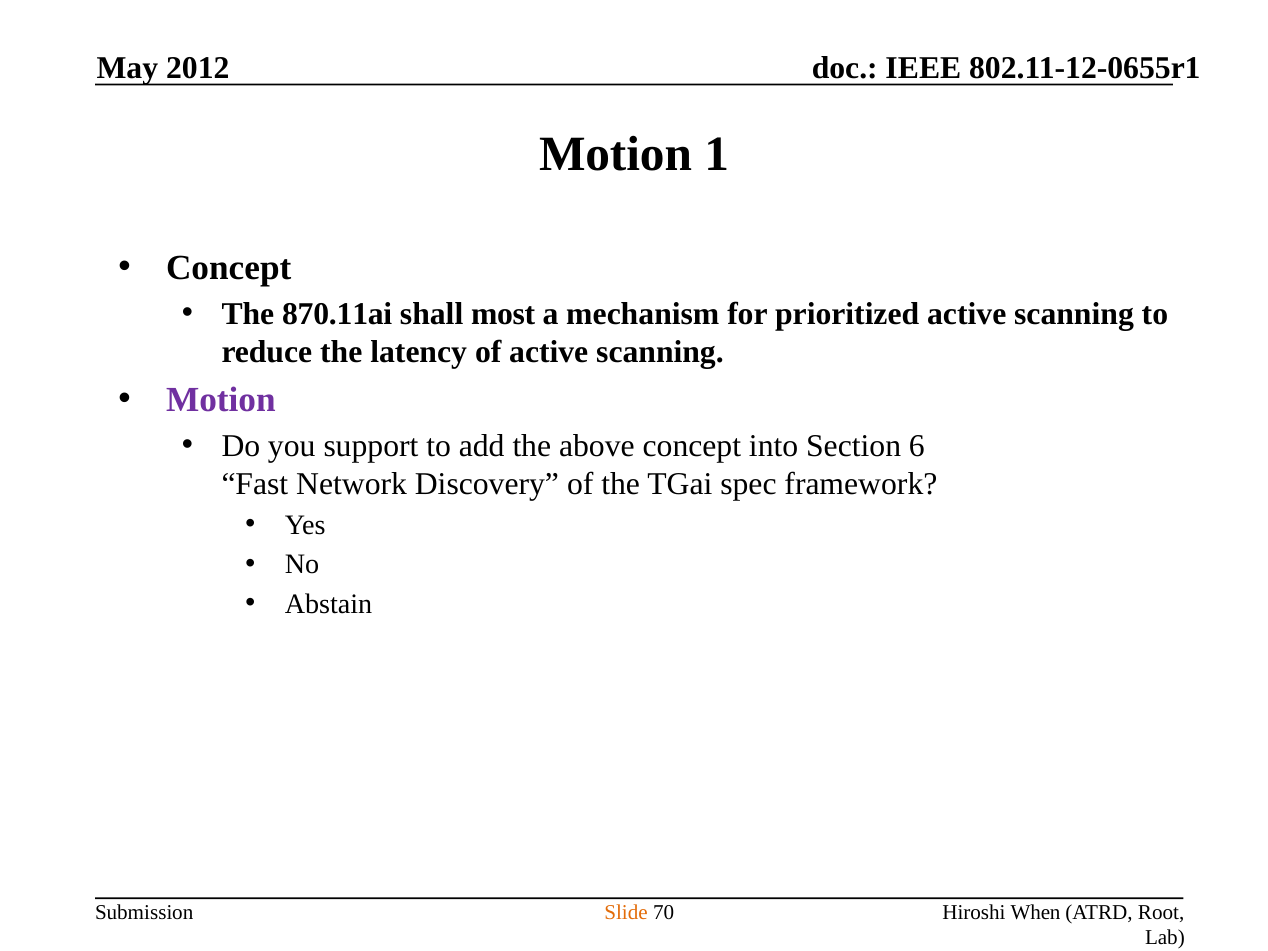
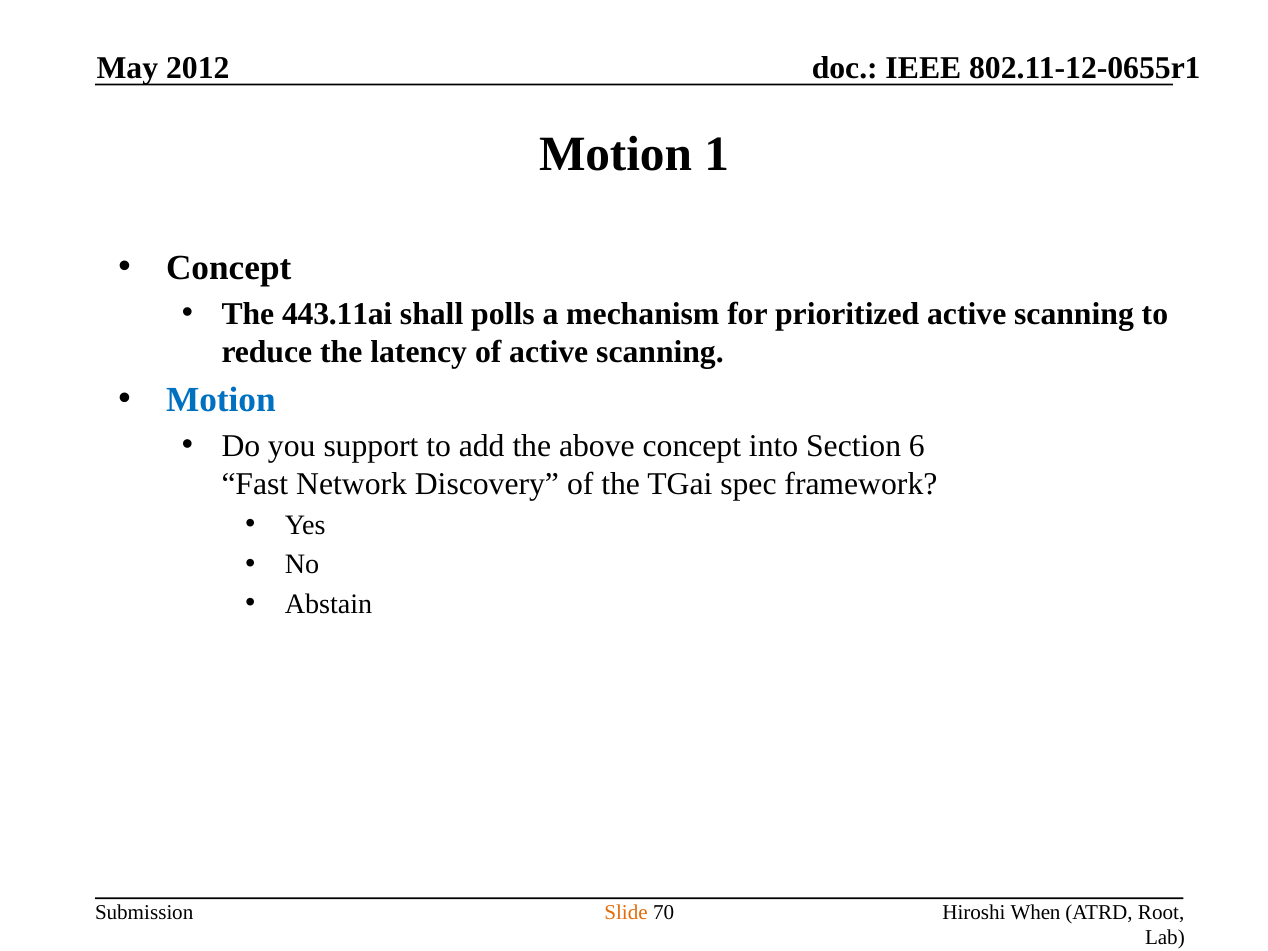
870.11ai: 870.11ai -> 443.11ai
most: most -> polls
Motion at (221, 400) colour: purple -> blue
